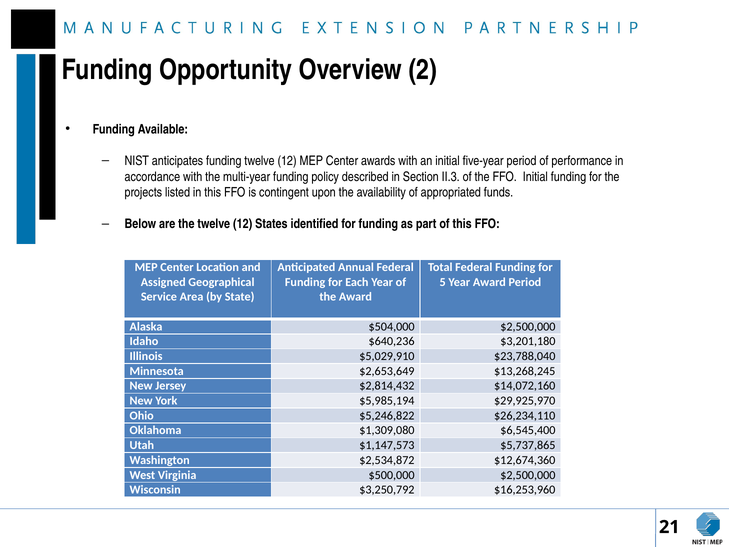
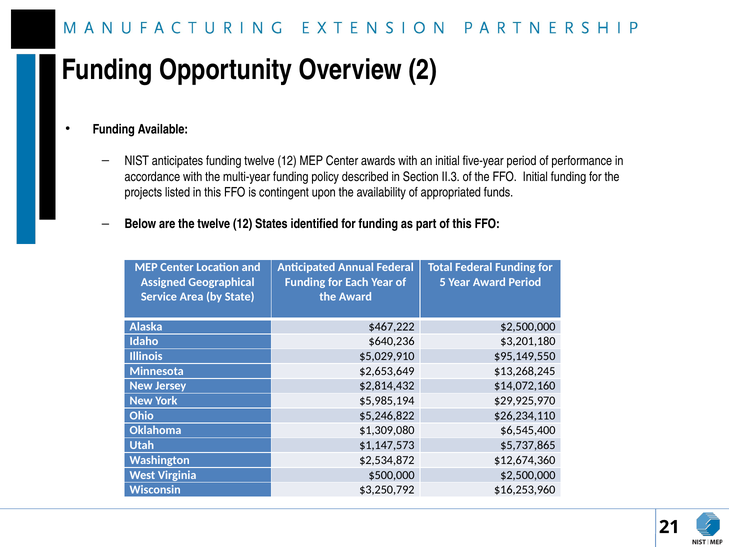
$504,000: $504,000 -> $467,222
$23,788,040: $23,788,040 -> $95,149,550
